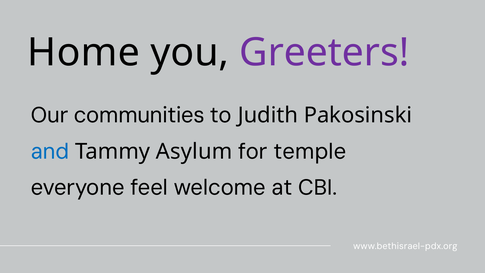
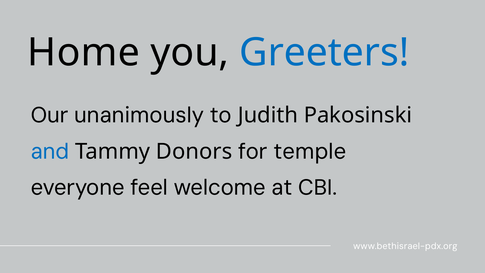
Greeters colour: purple -> blue
communities: communities -> unanimously
Asylum: Asylum -> Donors
